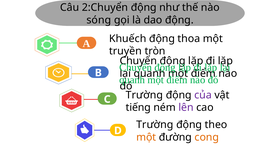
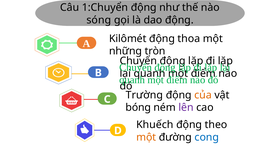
2:Chuyển: 2:Chuyển -> 1:Chuyển
Khuếch: Khuếch -> Kilômét
truyền: truyền -> những
của colour: purple -> orange
tiếng: tiếng -> bóng
Trường at (155, 125): Trường -> Khuếch
cong colour: orange -> blue
